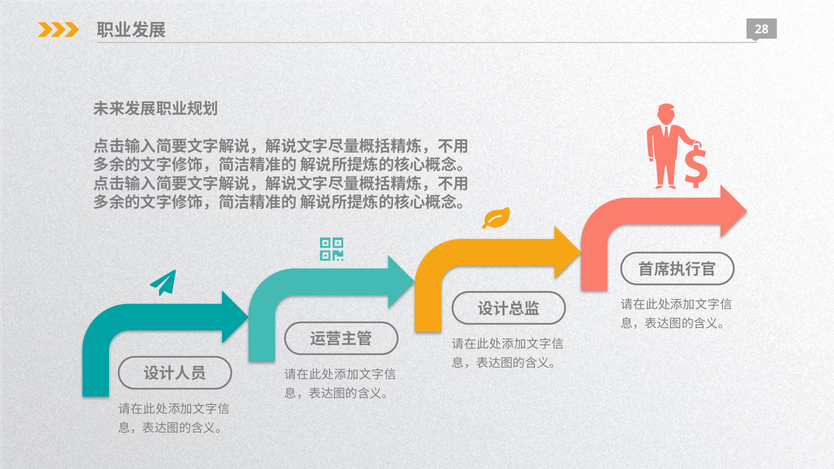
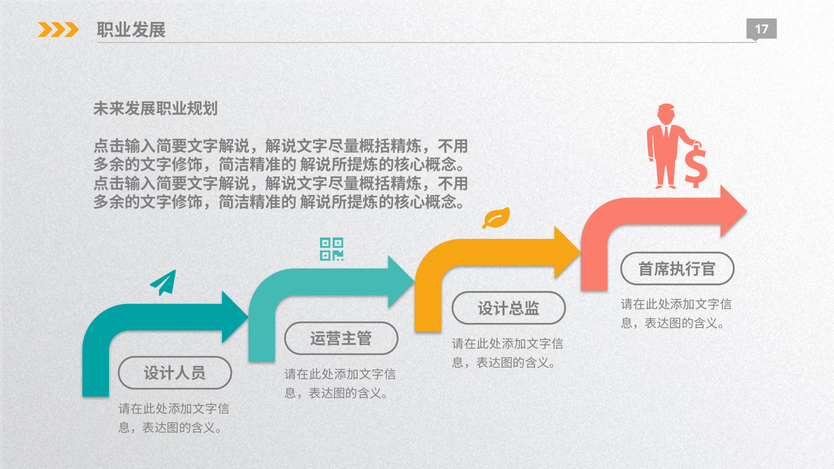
28: 28 -> 17
